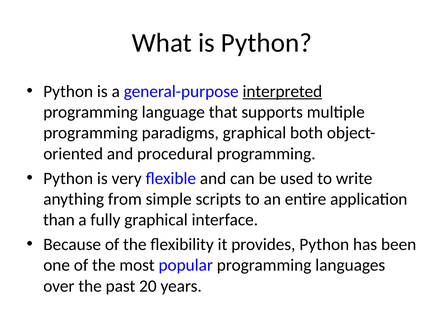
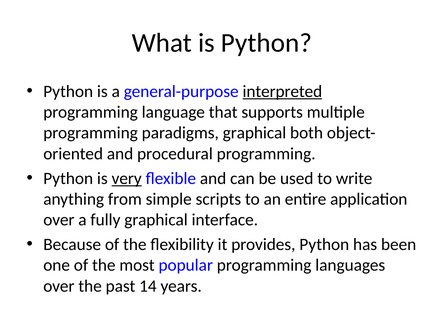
very underline: none -> present
than at (59, 220): than -> over
20: 20 -> 14
